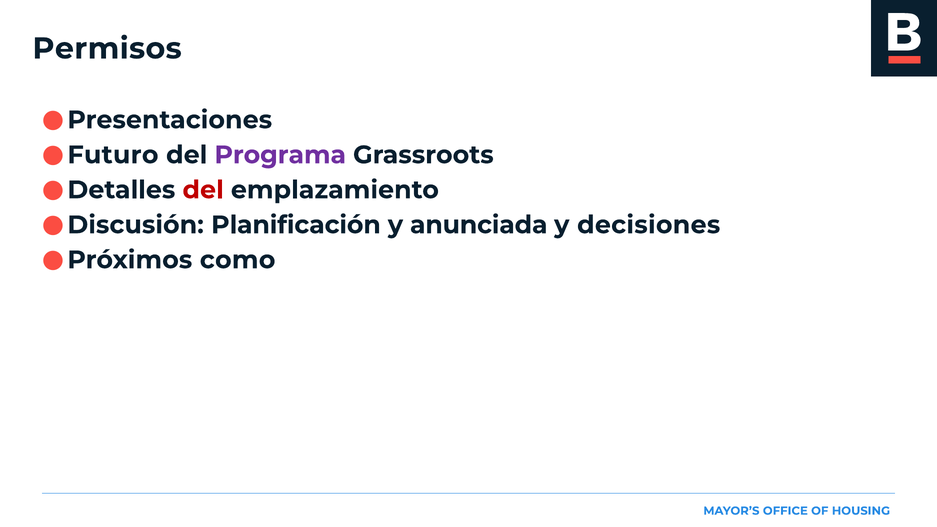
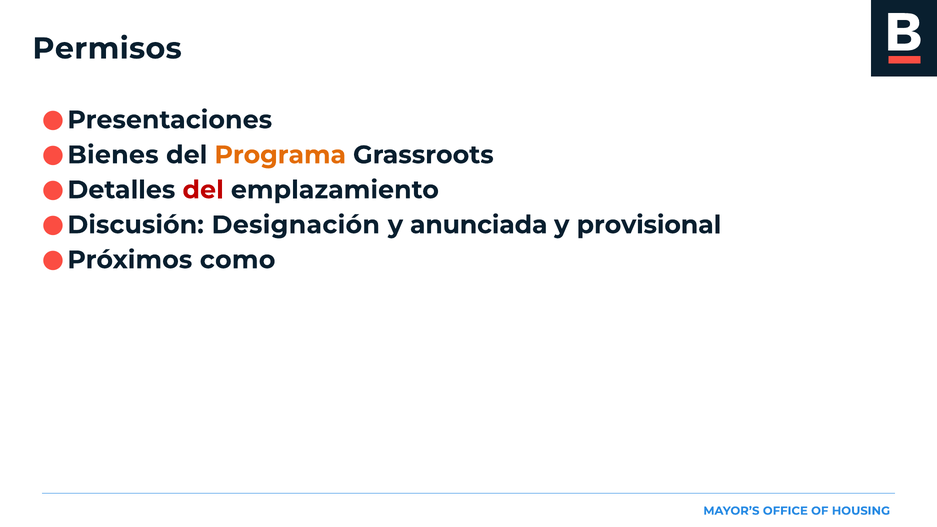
Futuro: Futuro -> Bienes
Programa colour: purple -> orange
Planificación: Planificación -> Designación
decisiones: decisiones -> provisional
